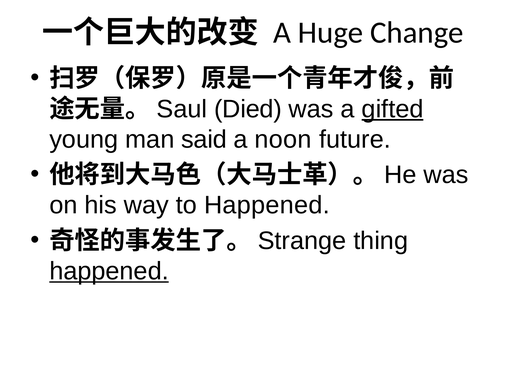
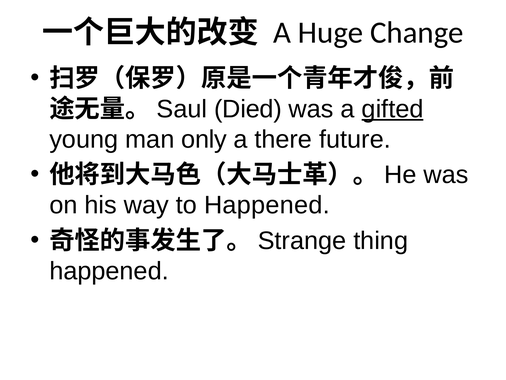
said: said -> only
noon: noon -> there
happened at (109, 271) underline: present -> none
